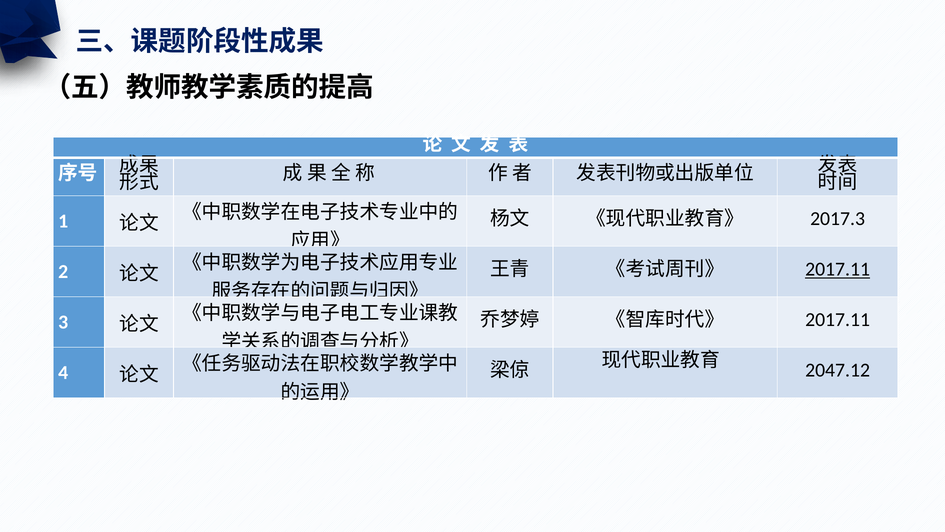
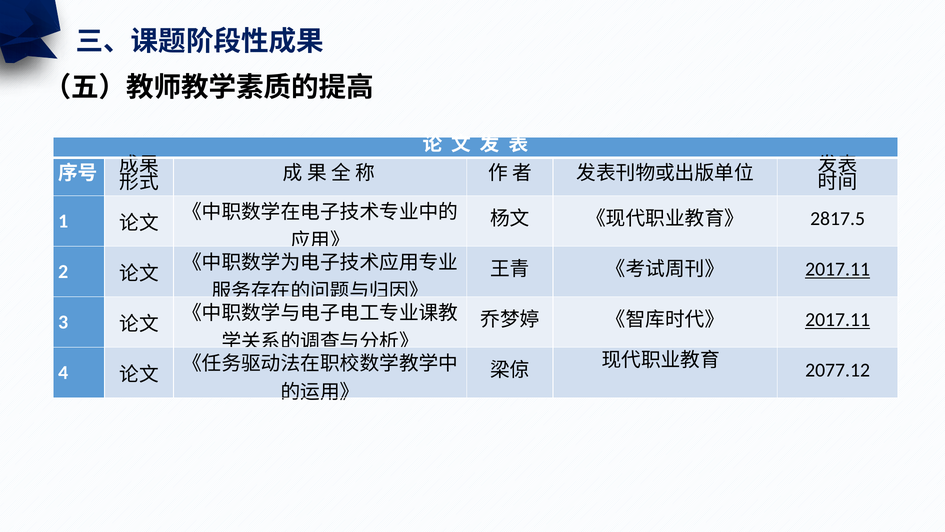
2017.3: 2017.3 -> 2817.5
2017.11 at (838, 320) underline: none -> present
2047.12: 2047.12 -> 2077.12
